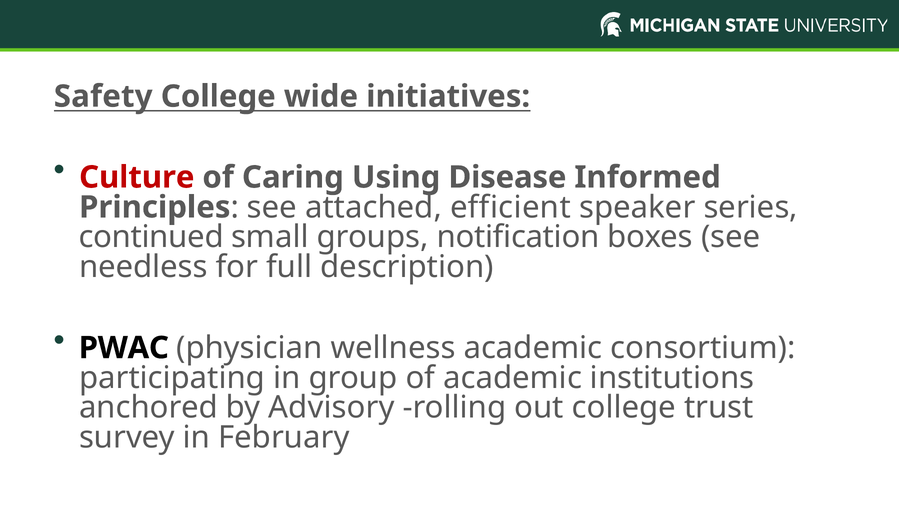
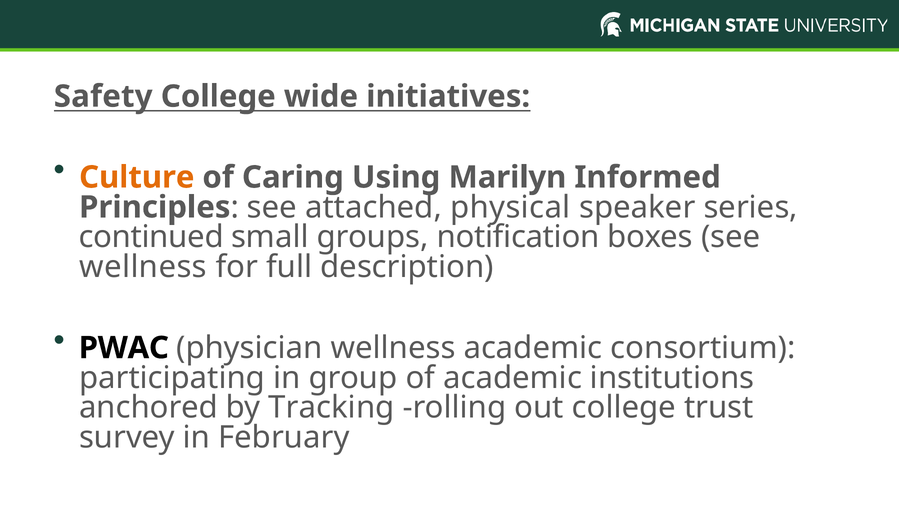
Culture colour: red -> orange
Disease: Disease -> Marilyn
efficient: efficient -> physical
needless at (143, 267): needless -> wellness
Advisory: Advisory -> Tracking
